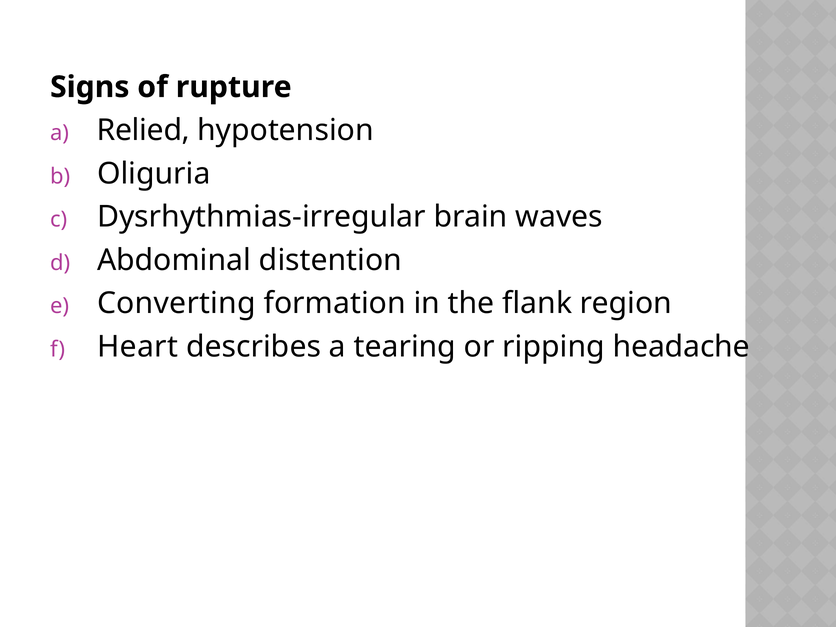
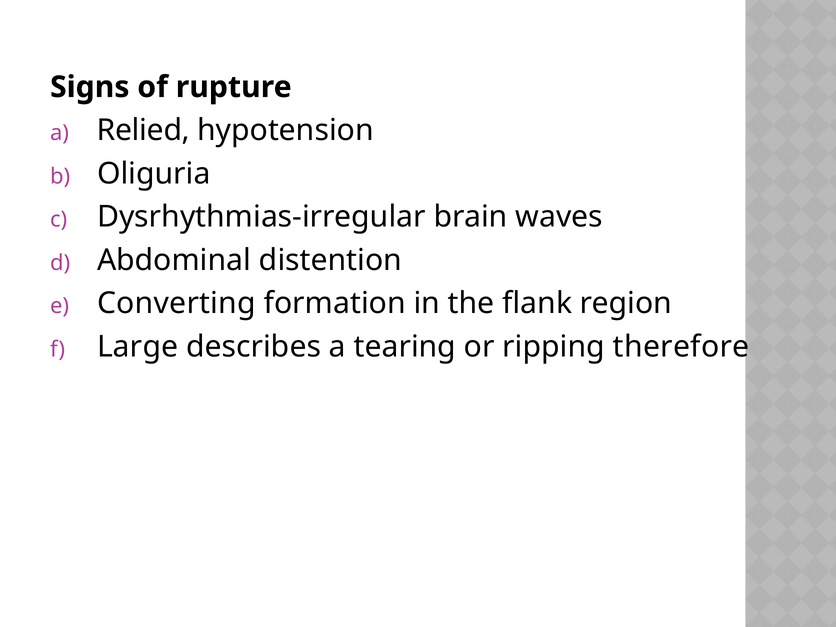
Heart: Heart -> Large
headache: headache -> therefore
